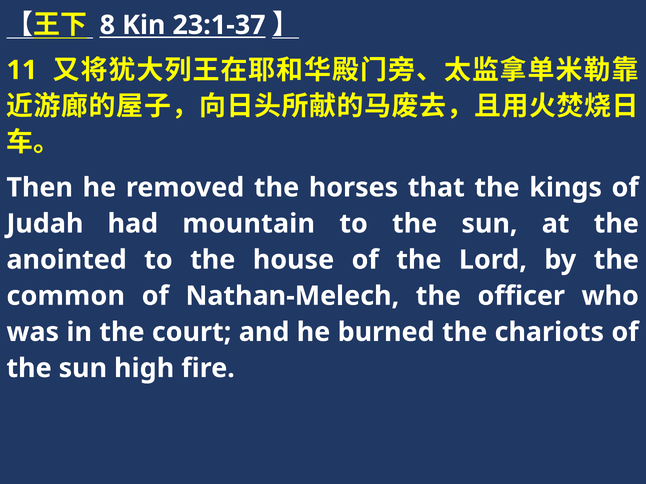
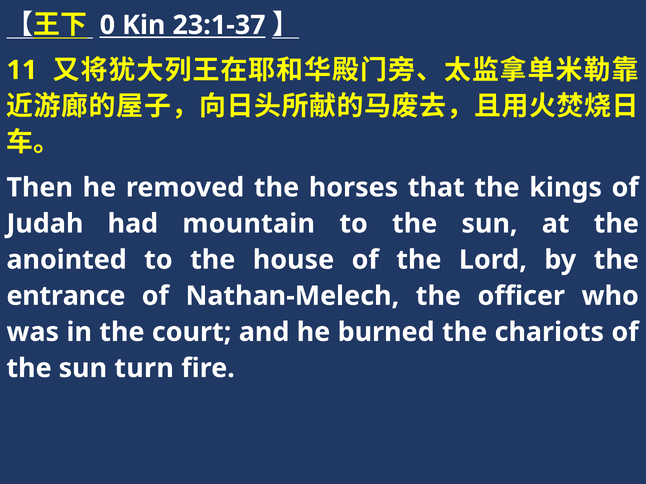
8: 8 -> 0
common: common -> entrance
high: high -> turn
